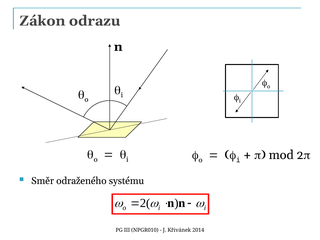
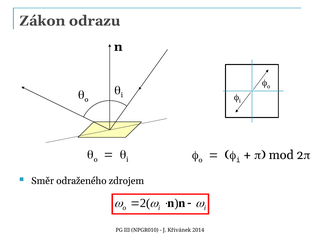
systému: systému -> zdrojem
